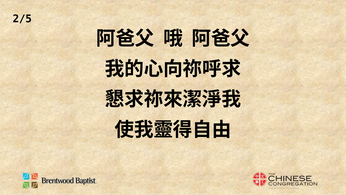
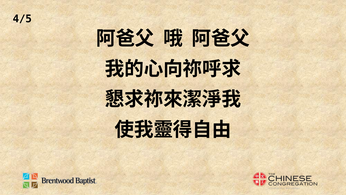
2/5: 2/5 -> 4/5
